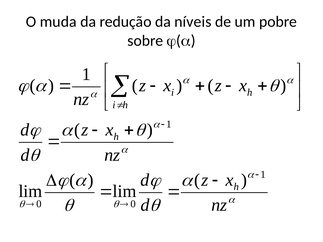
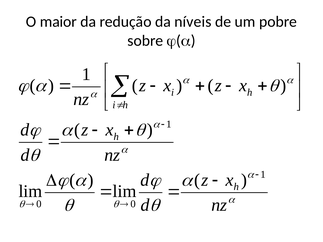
muda: muda -> maior
